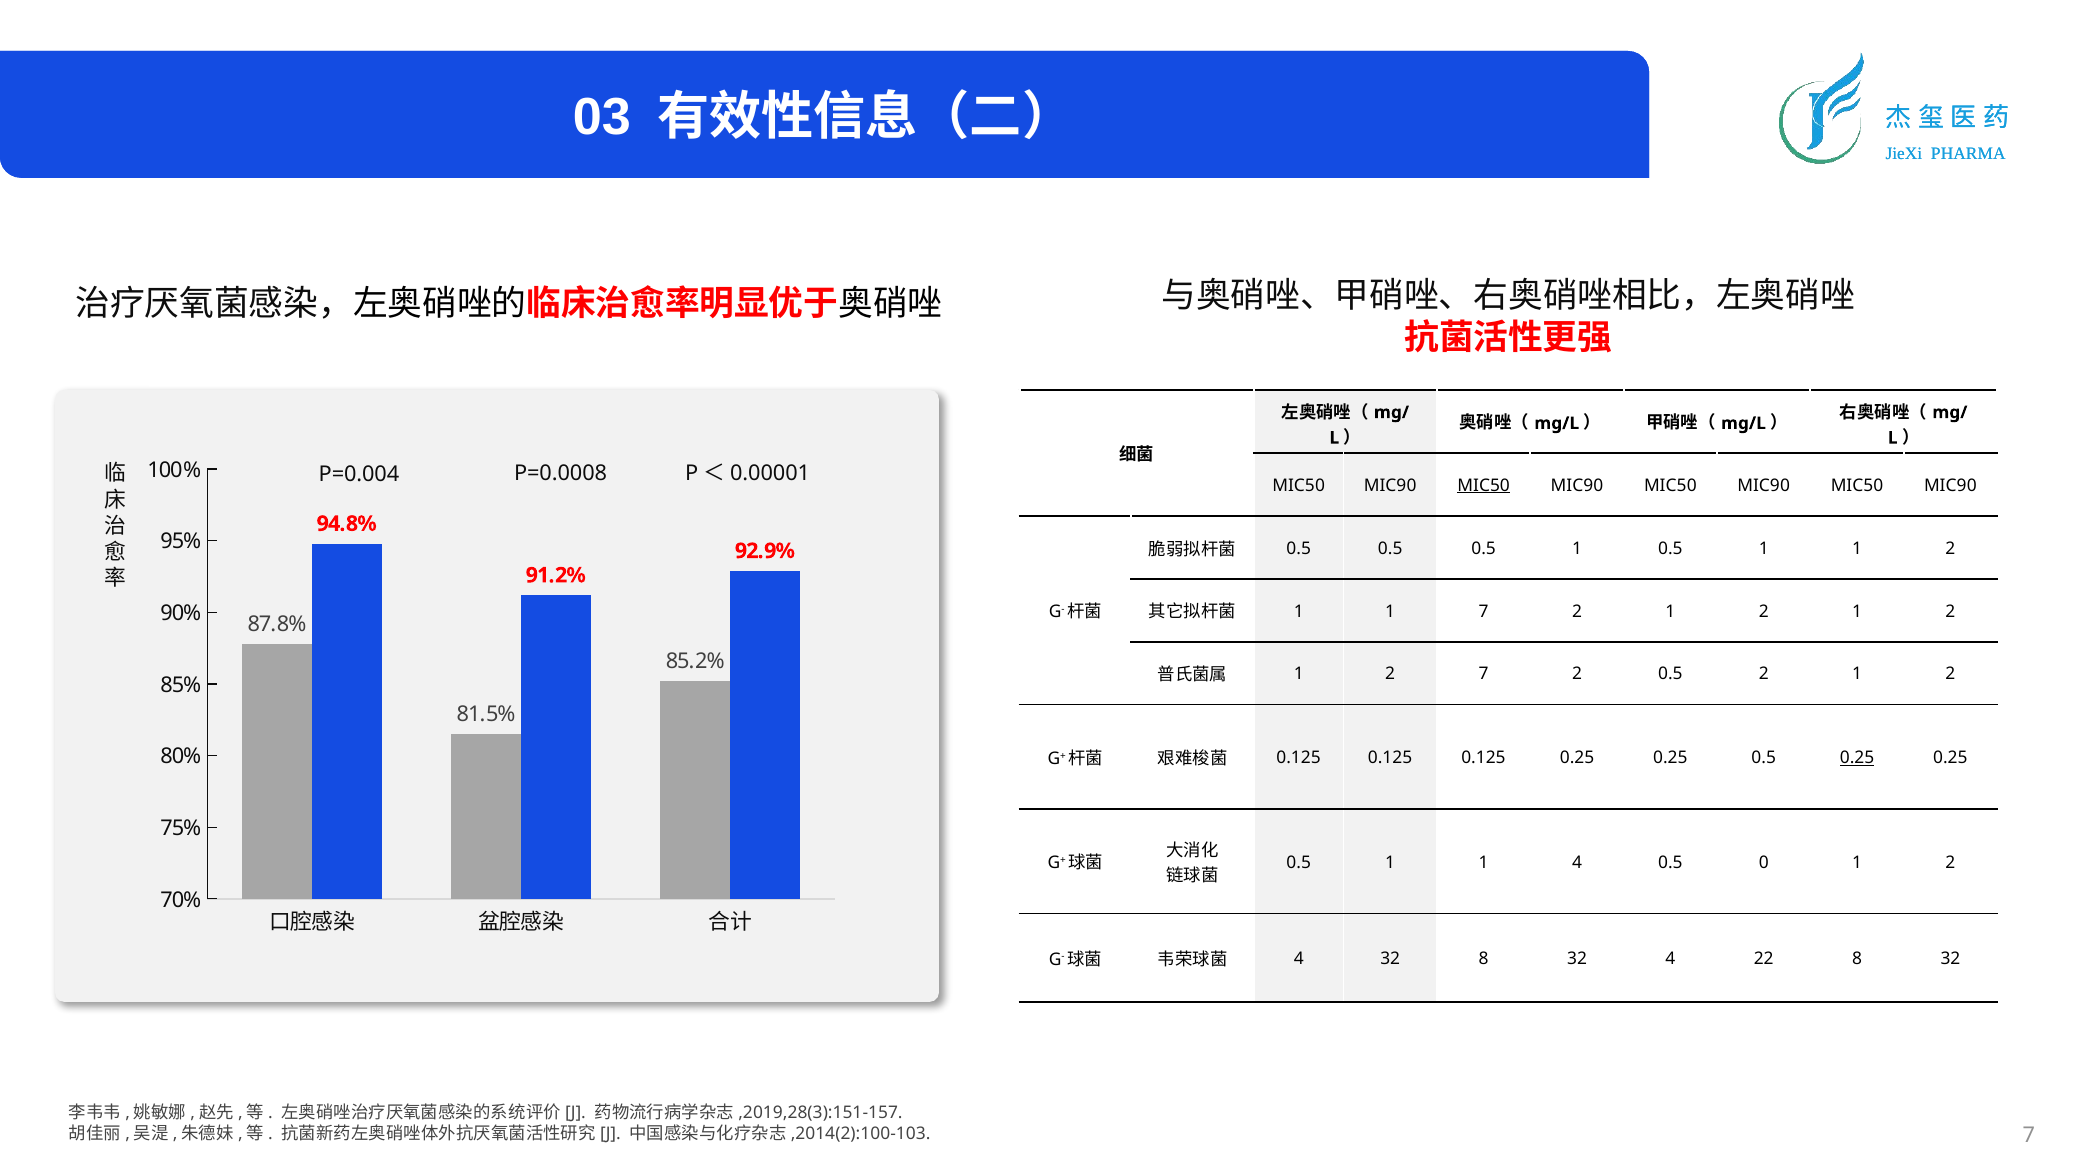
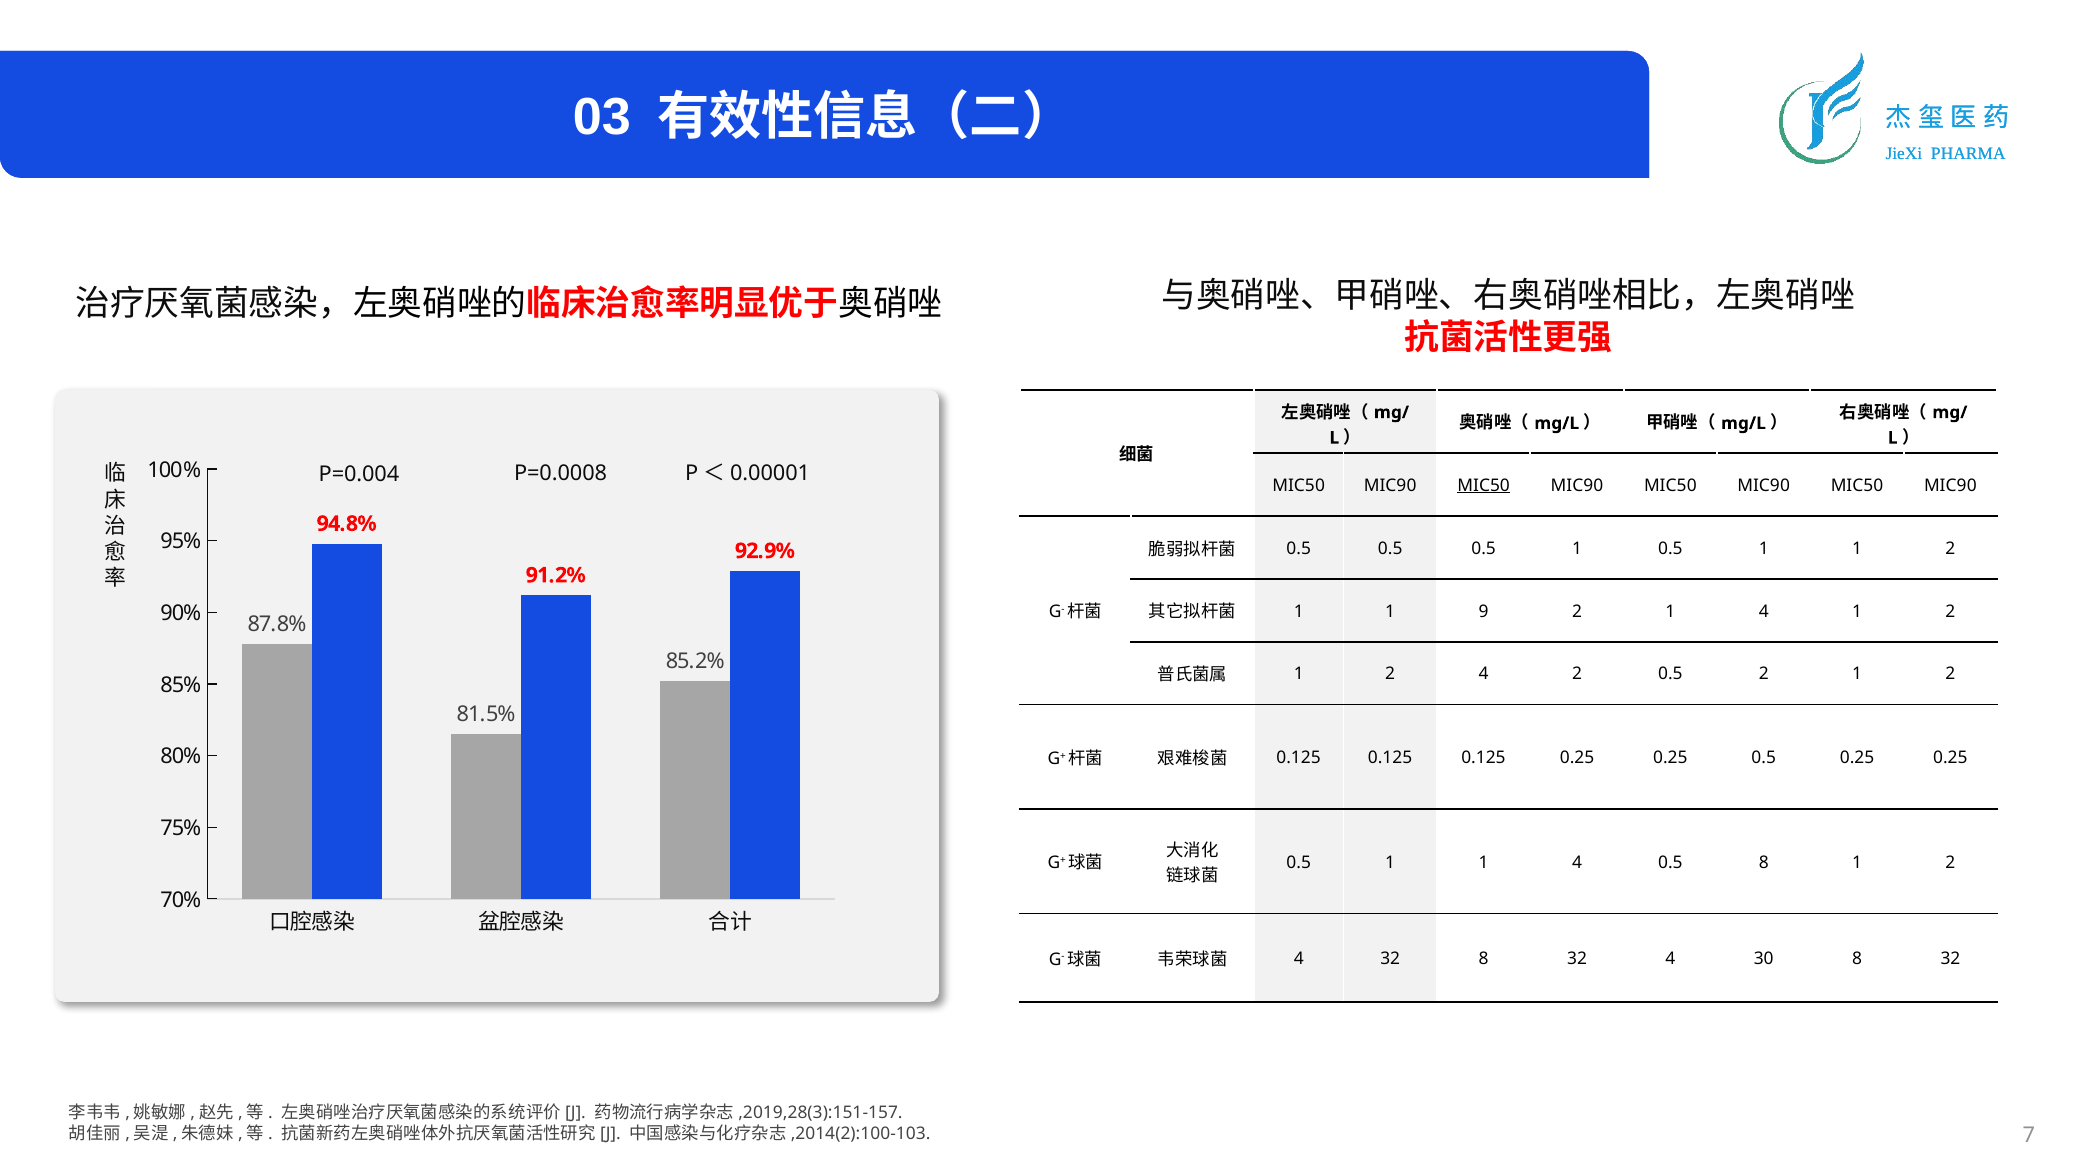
1 7: 7 -> 9
2 at (1764, 612): 2 -> 4
2 7: 7 -> 4
0.25 at (1857, 758) underline: present -> none
0.5 0: 0 -> 8
22: 22 -> 30
